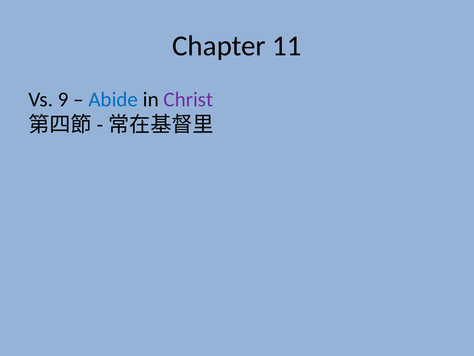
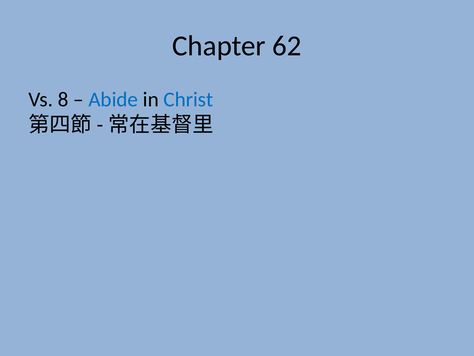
11: 11 -> 62
9: 9 -> 8
Christ colour: purple -> blue
